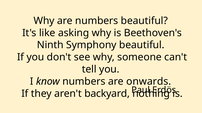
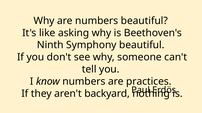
onwards: onwards -> practices
